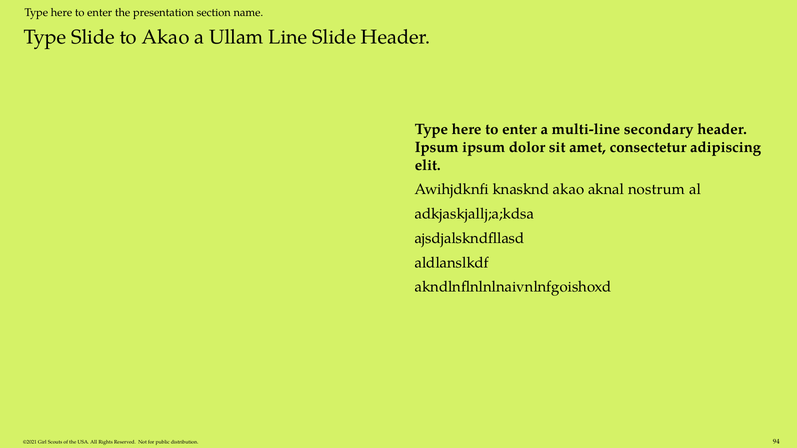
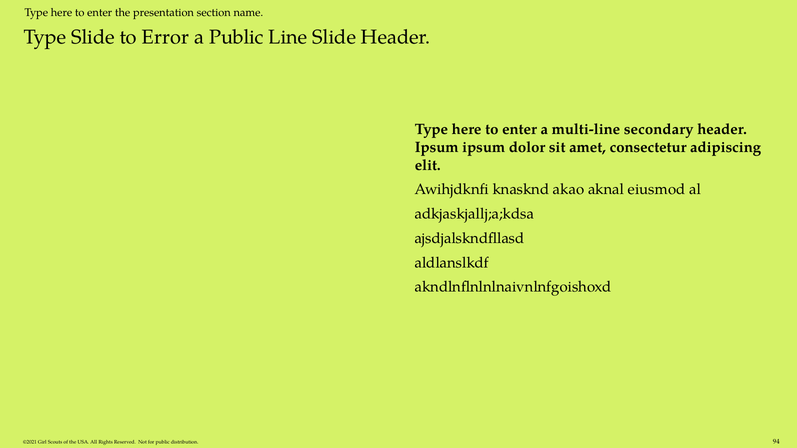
to Akao: Akao -> Error
a Ullam: Ullam -> Public
nostrum: nostrum -> eiusmod
